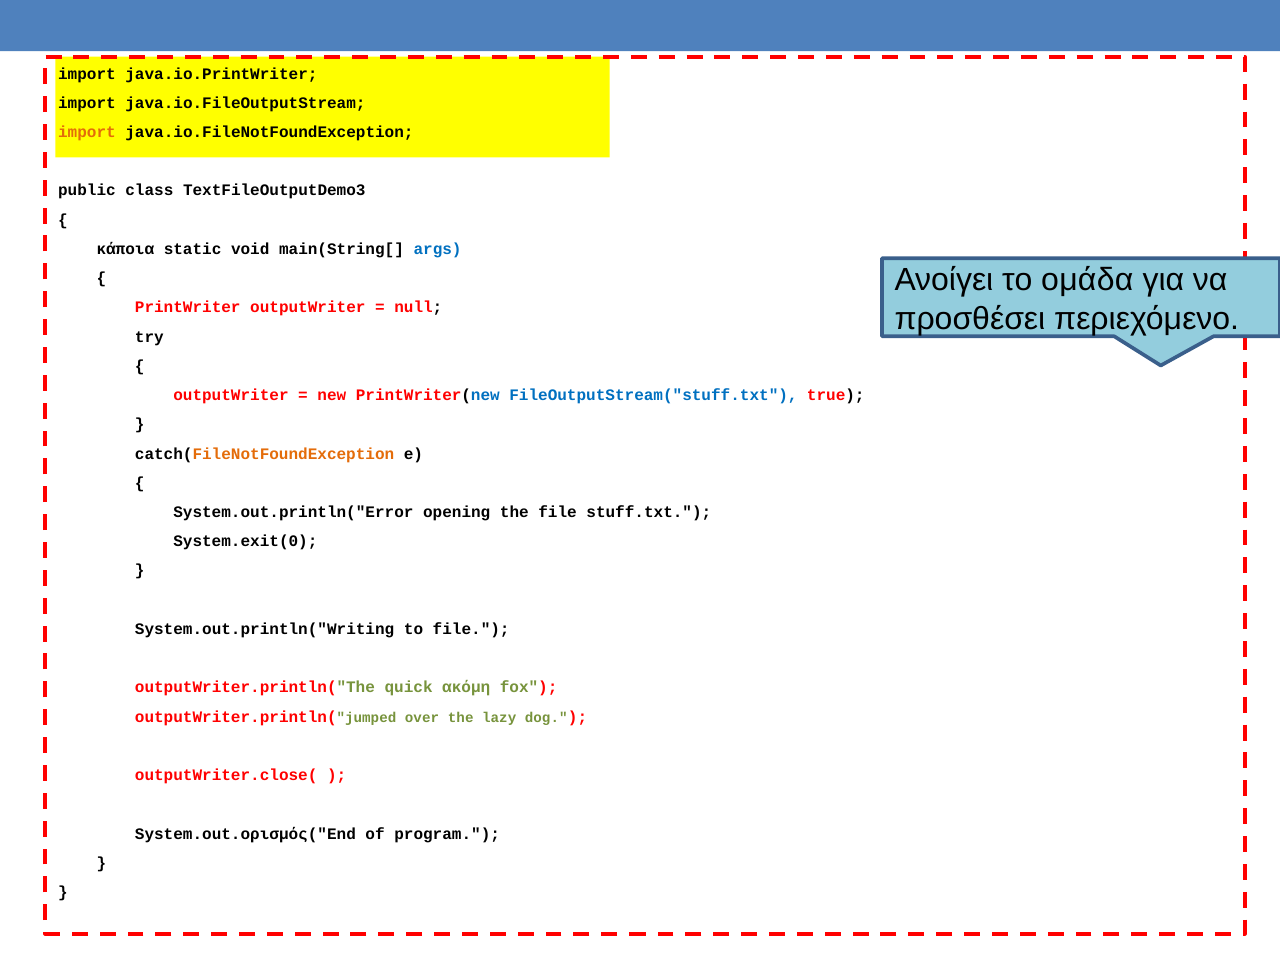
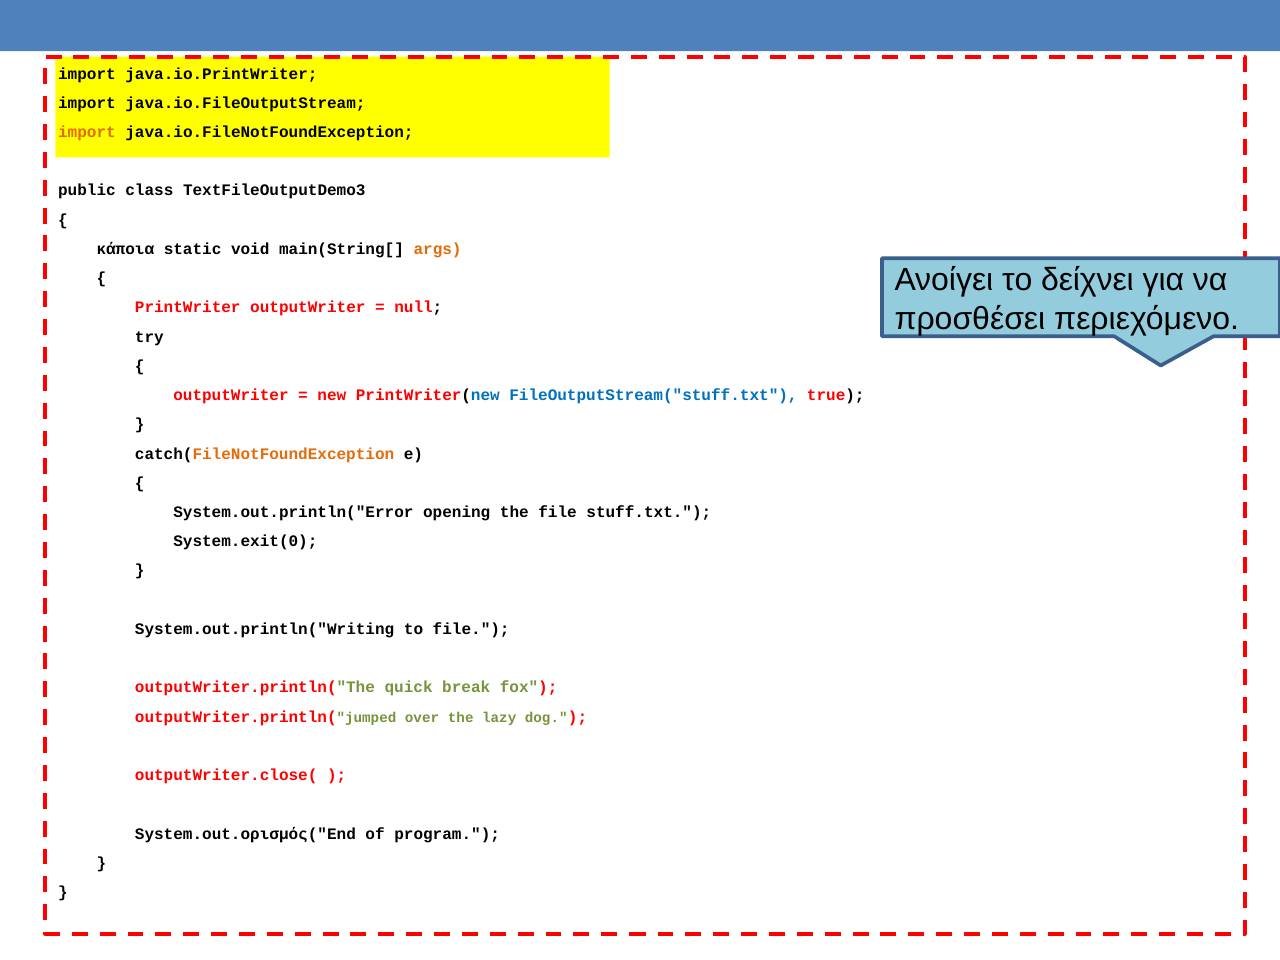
args colour: blue -> orange
ομάδα: ομάδα -> δείχνει
ακόμη: ακόμη -> break
